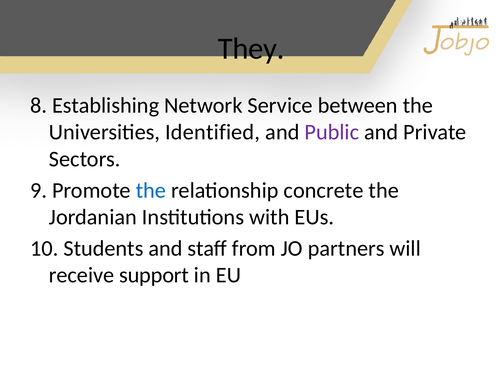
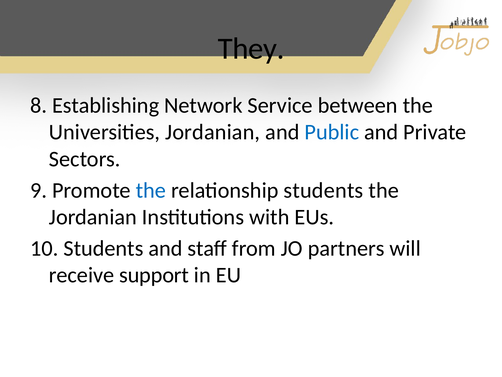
Universities Identified: Identified -> Jordanian
Public colour: purple -> blue
relationship concrete: concrete -> students
